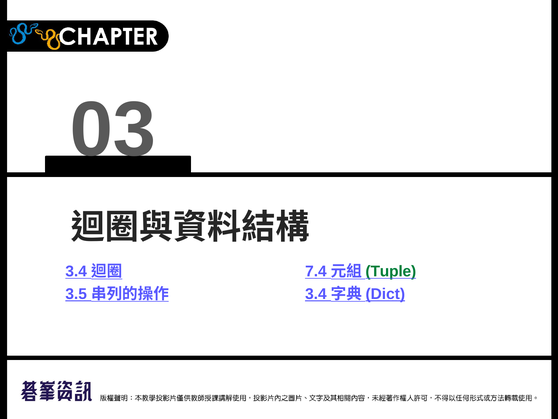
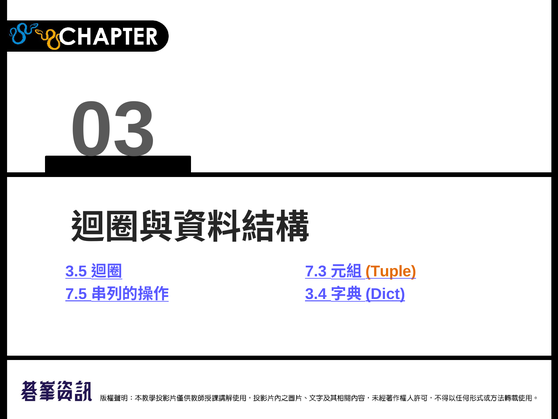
3.4 at (76, 271): 3.4 -> 3.5
7.4: 7.4 -> 7.3
Tuple colour: green -> orange
3.5: 3.5 -> 7.5
